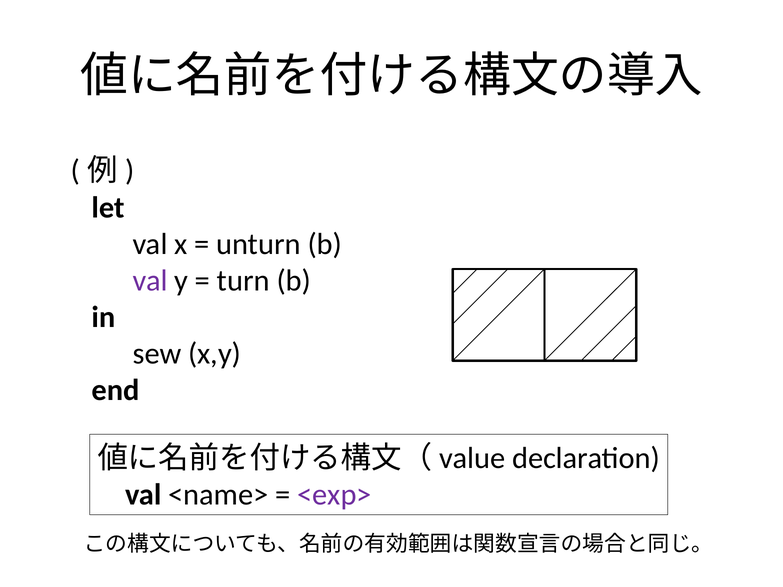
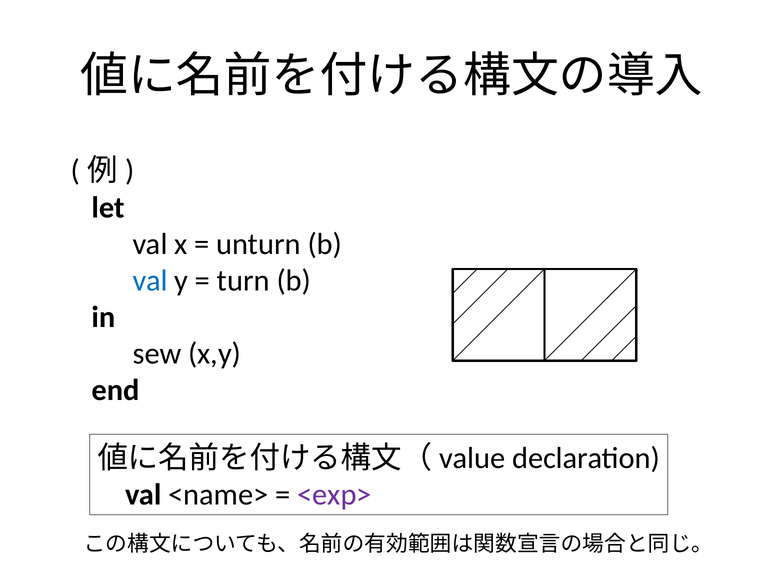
val at (150, 281) colour: purple -> blue
